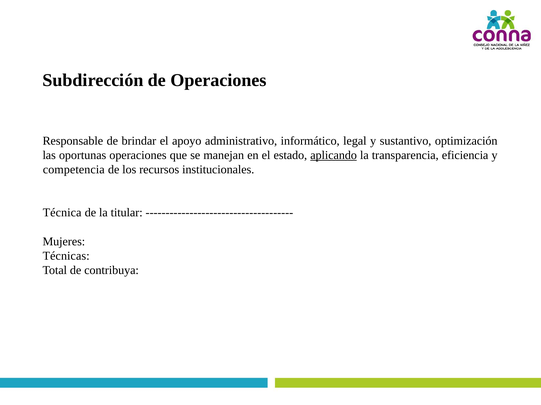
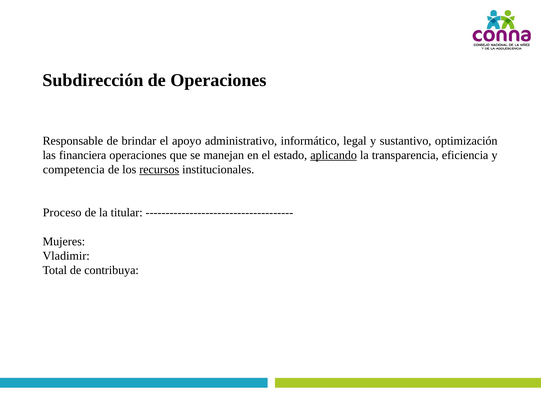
oportunas: oportunas -> financiera
recursos underline: none -> present
Técnica: Técnica -> Proceso
Técnicas: Técnicas -> Vladimir
